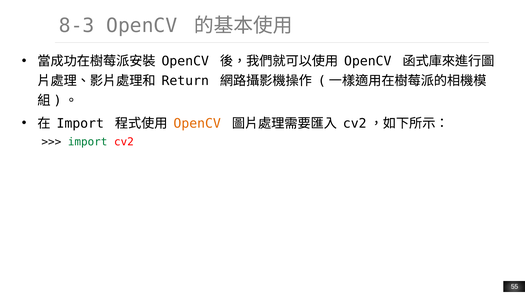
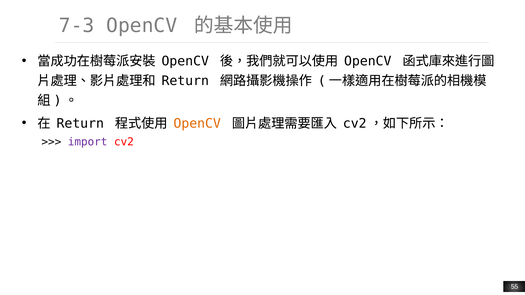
8-3: 8-3 -> 7-3
Import at (80, 123): Import -> Return
import at (88, 142) colour: green -> purple
